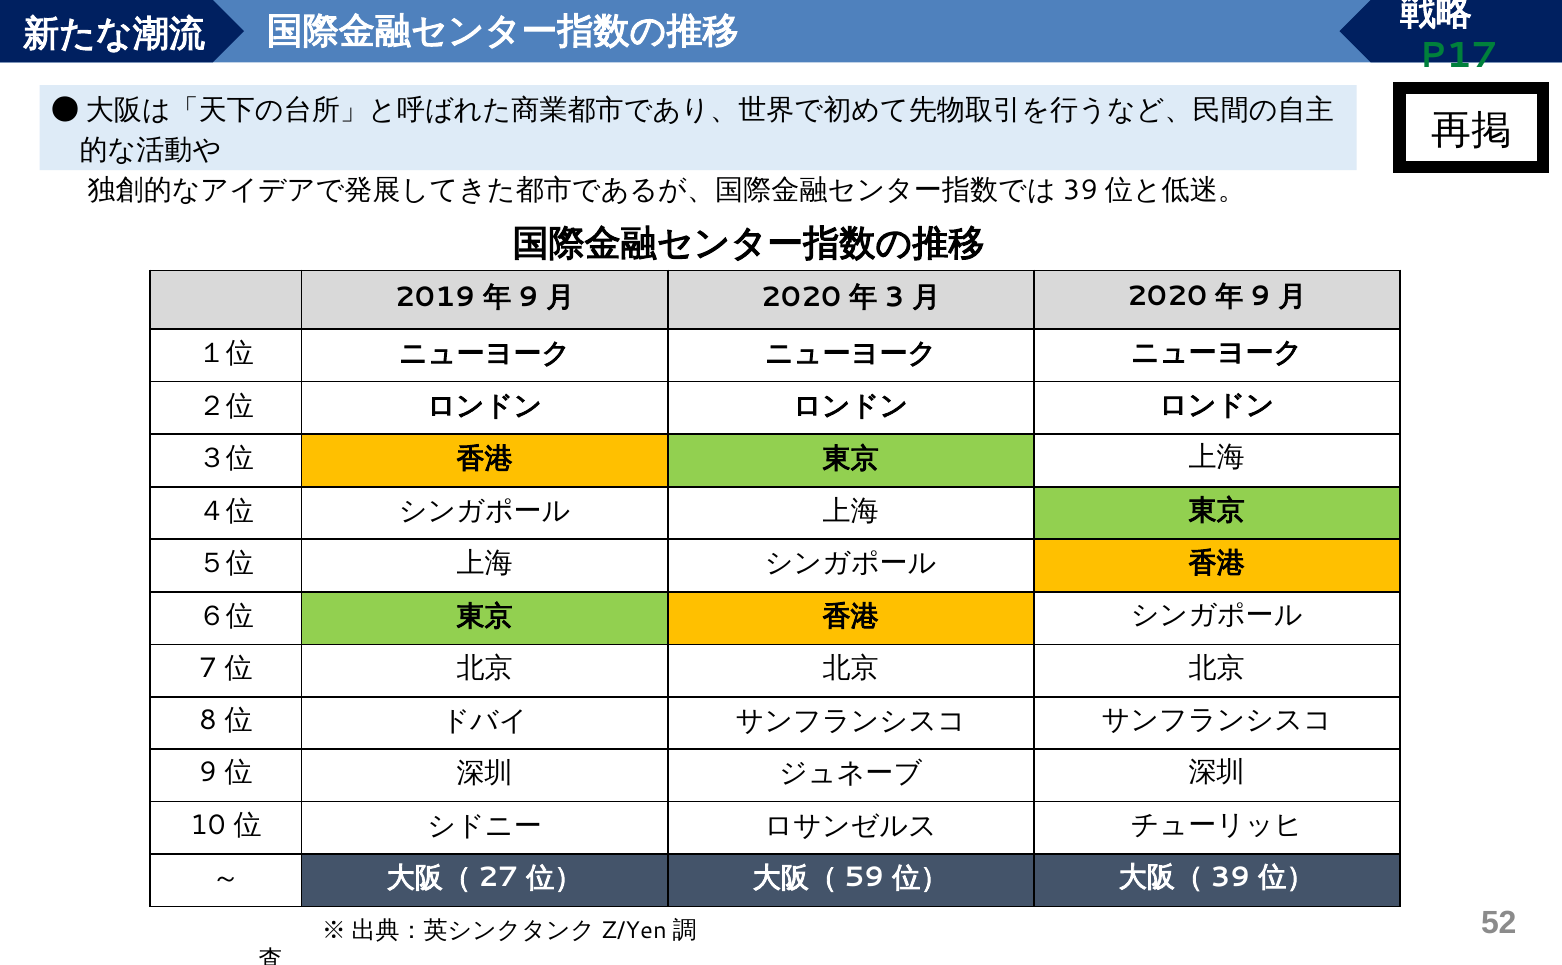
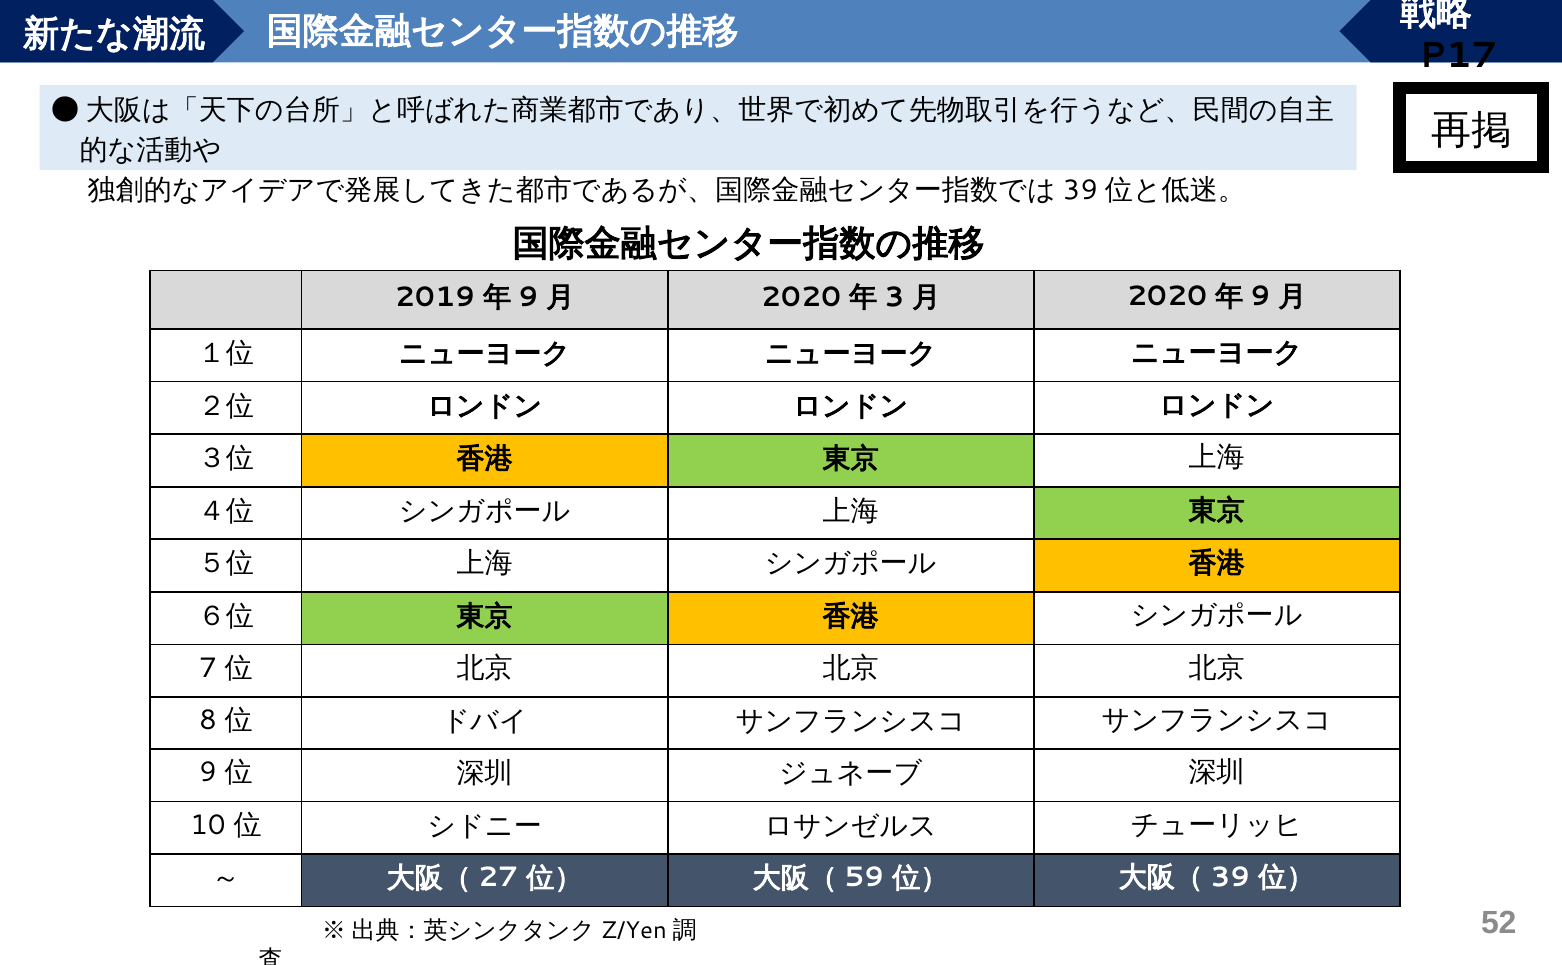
P17 colour: green -> black
